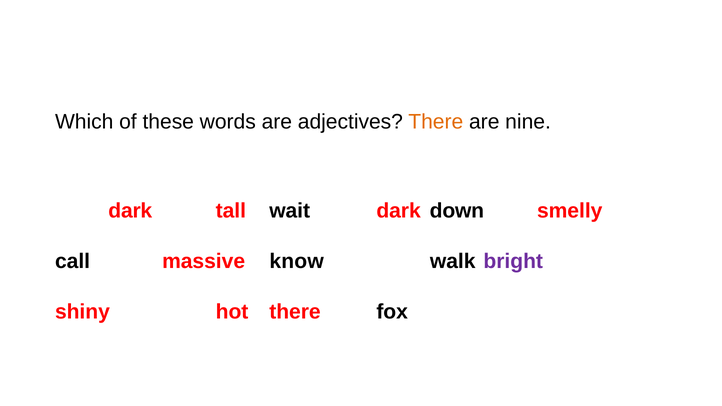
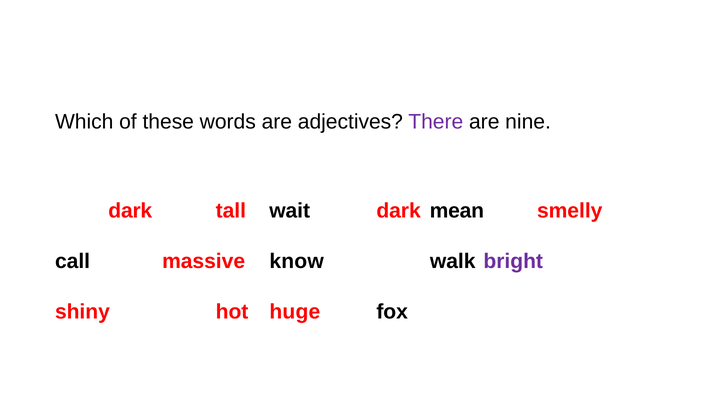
There at (436, 122) colour: orange -> purple
down: down -> mean
hot there: there -> huge
